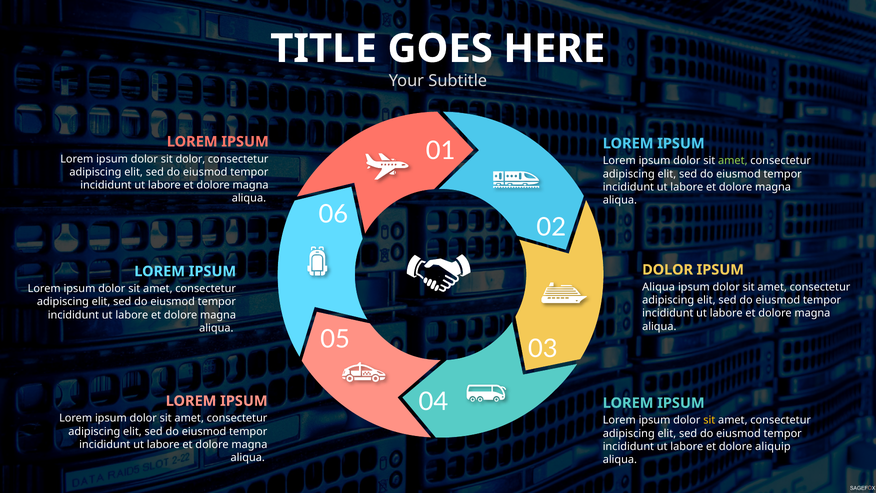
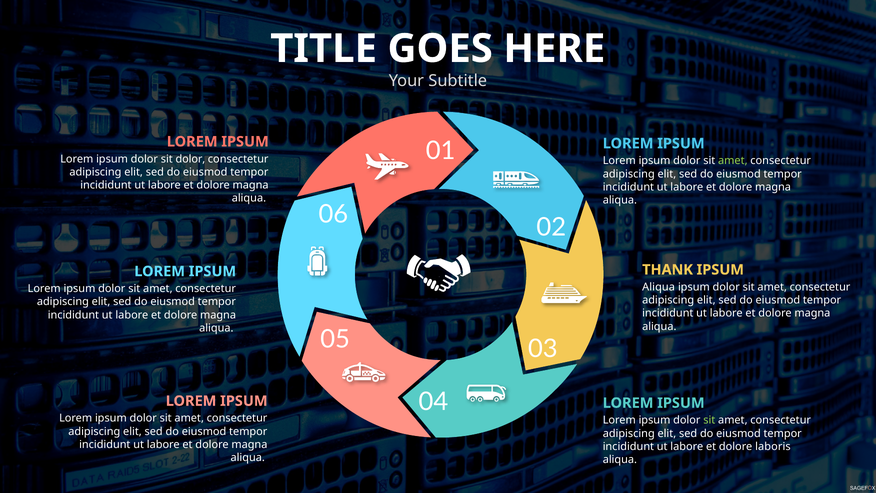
DOLOR at (668, 270): DOLOR -> THANK
sit at (709, 420) colour: yellow -> light green
aliquip: aliquip -> laboris
